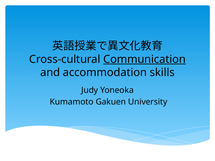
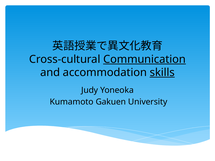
skills underline: none -> present
